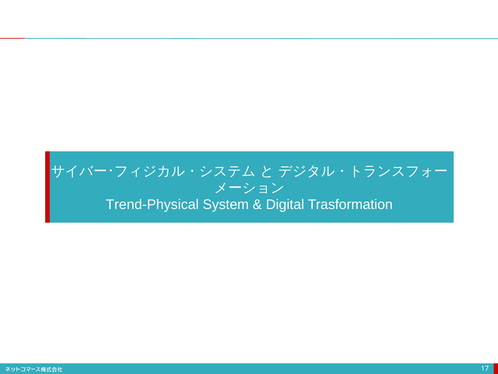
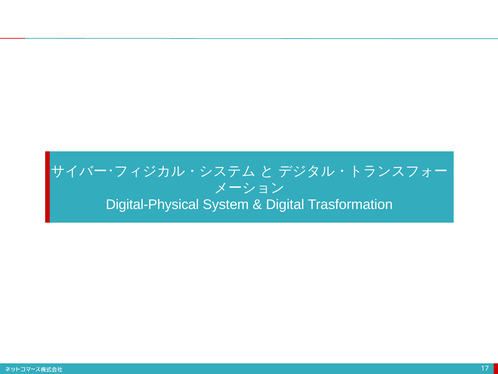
Trend-Physical: Trend-Physical -> Digital-Physical
